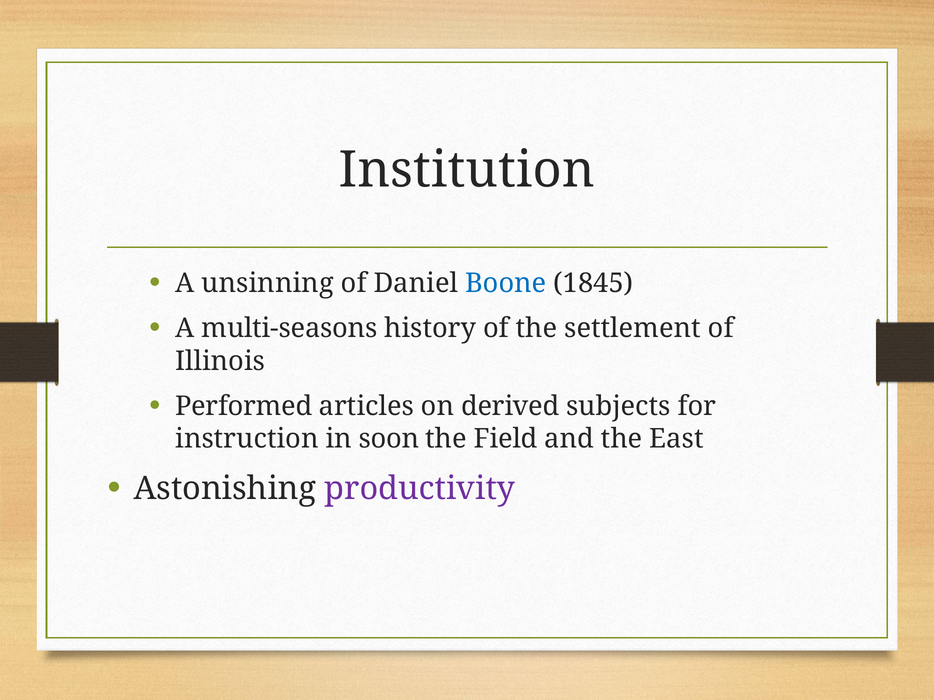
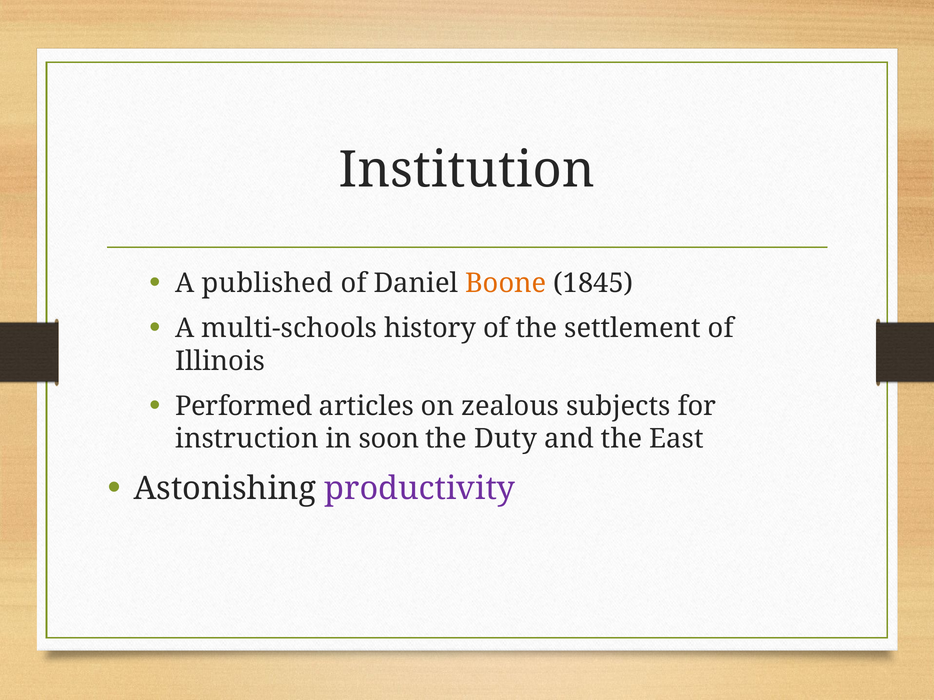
unsinning: unsinning -> published
Boone colour: blue -> orange
multi-seasons: multi-seasons -> multi-schools
derived: derived -> zealous
Field: Field -> Duty
